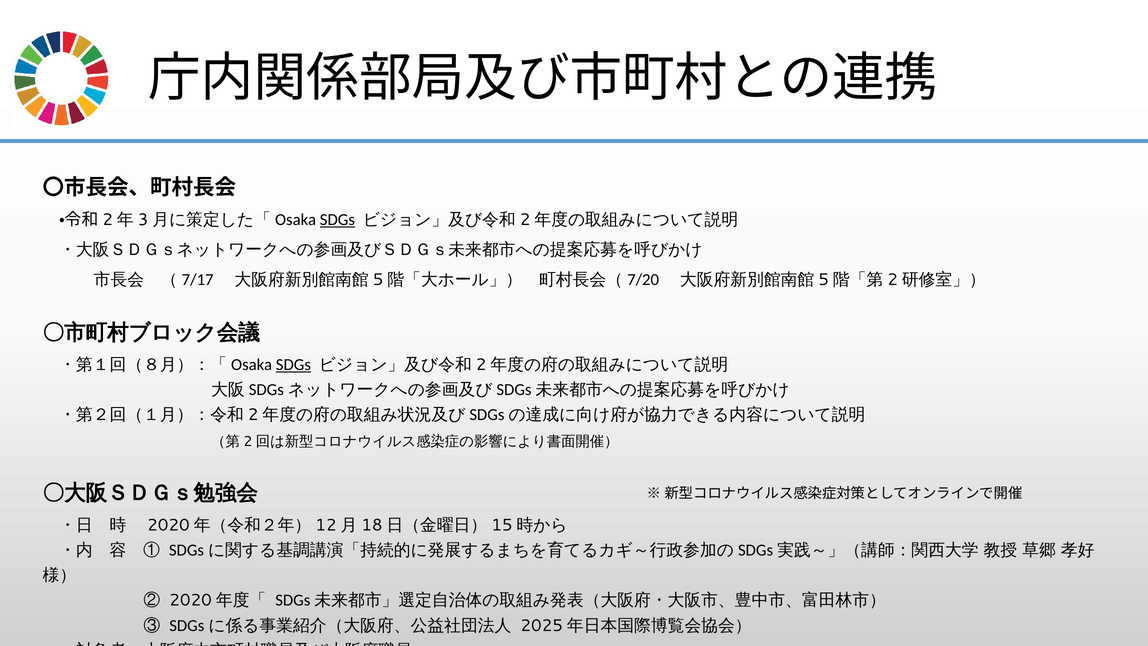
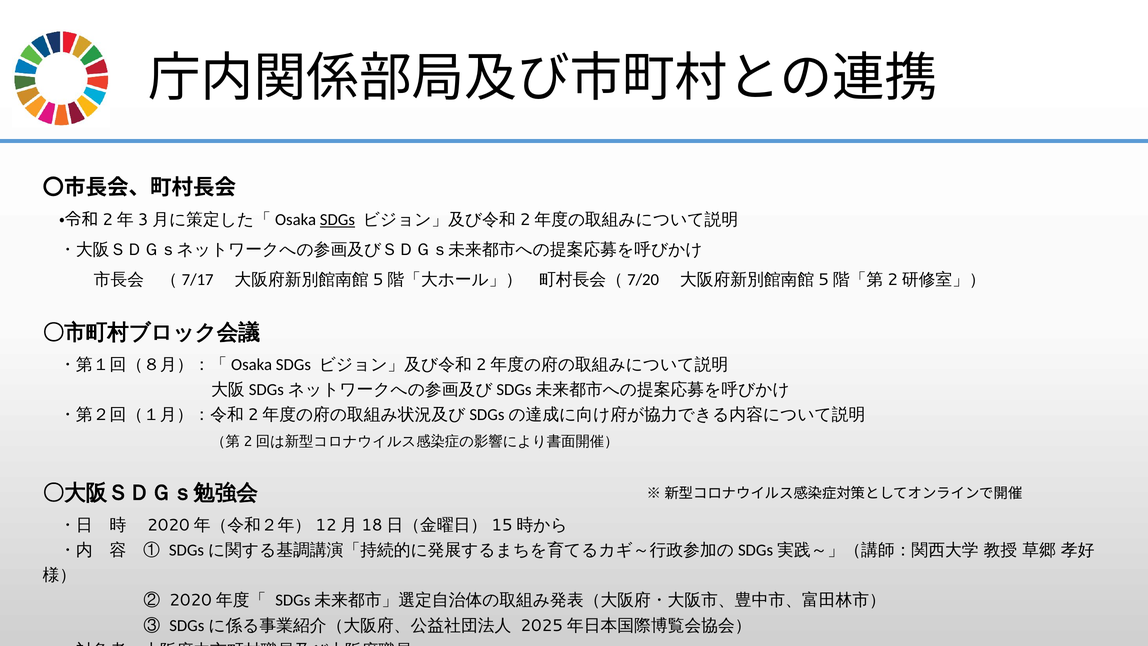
SDGs at (293, 365) underline: present -> none
